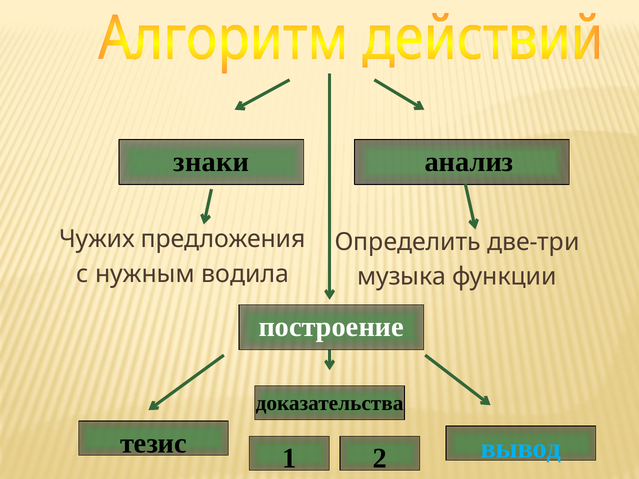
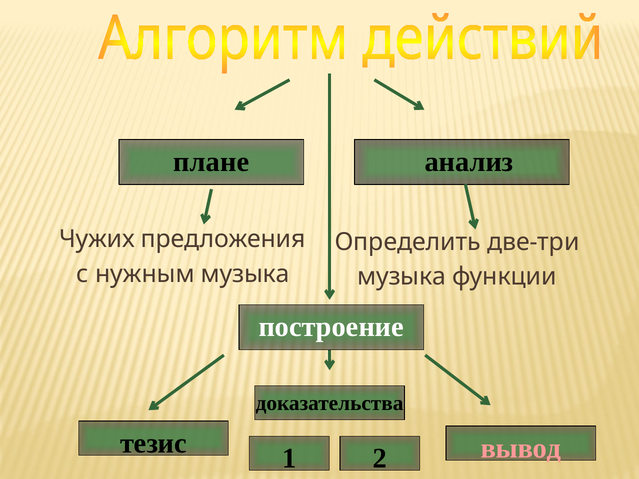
знаки: знаки -> плане
нужным водила: водила -> музыка
вывод colour: light blue -> pink
